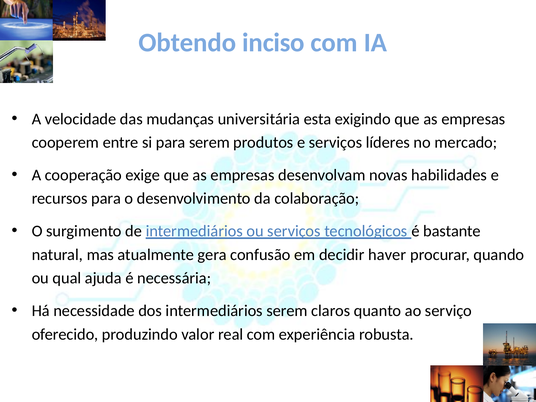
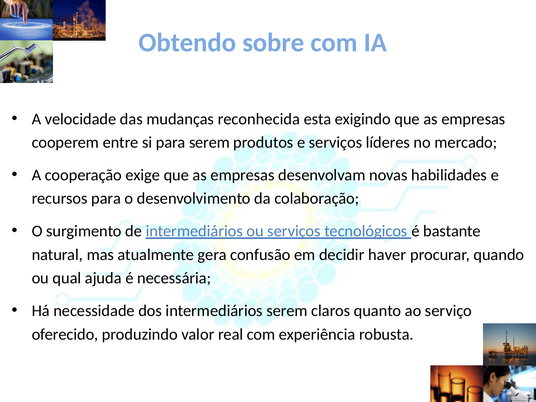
inciso: inciso -> sobre
universitária: universitária -> reconhecida
